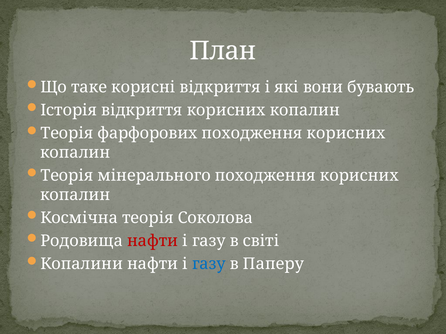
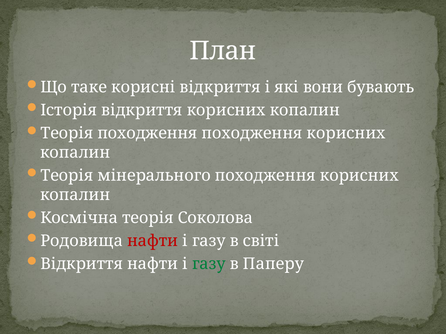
Теорія фарфорових: фарфорових -> походження
Копалини at (82, 264): Копалини -> Відкриття
газу at (209, 264) colour: blue -> green
